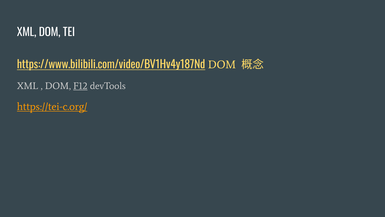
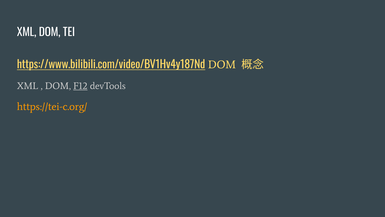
https://tei-c.org/ underline: present -> none
